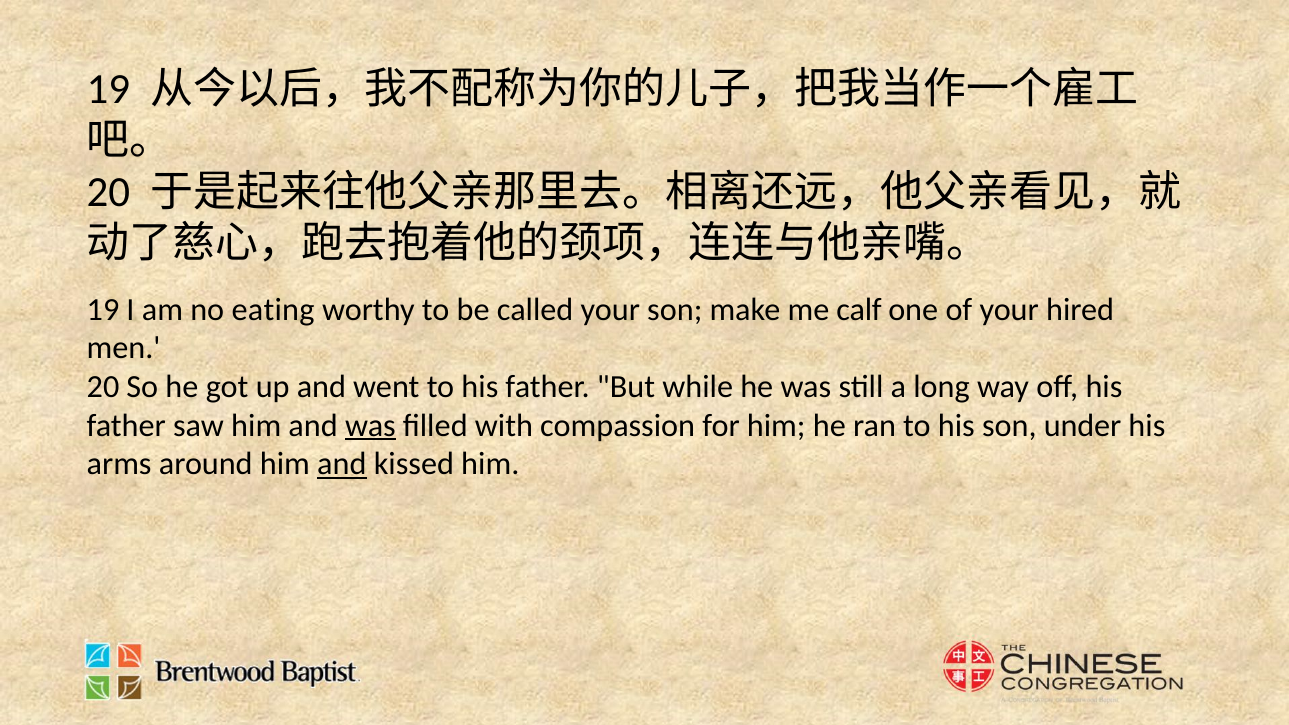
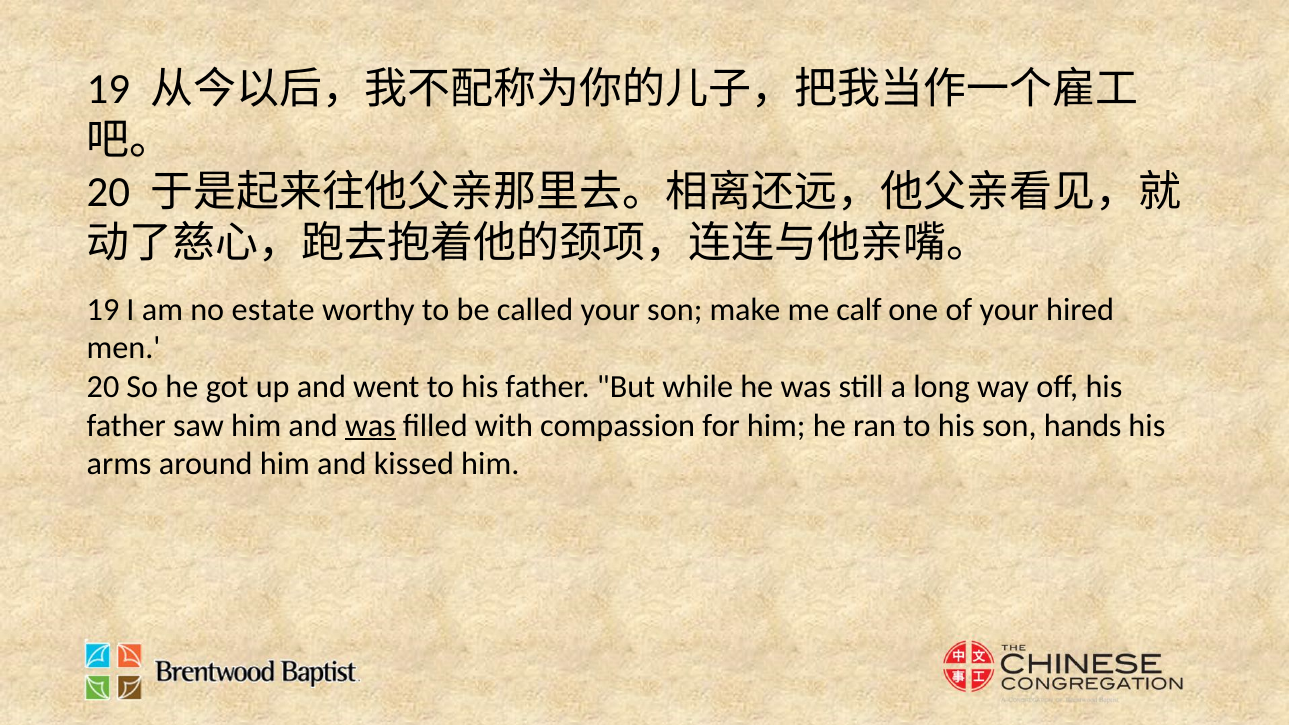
eating: eating -> estate
under: under -> hands
and at (342, 464) underline: present -> none
